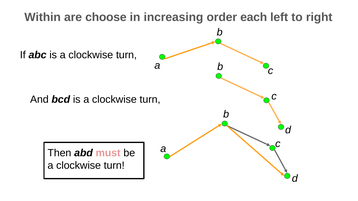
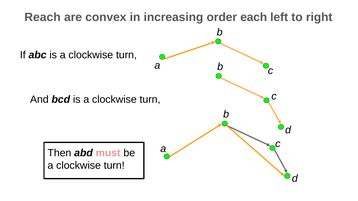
Within: Within -> Reach
choose: choose -> convex
